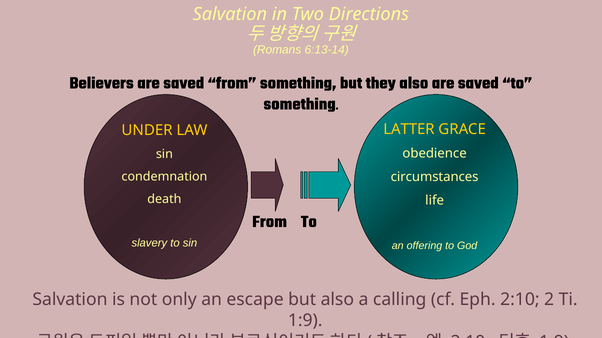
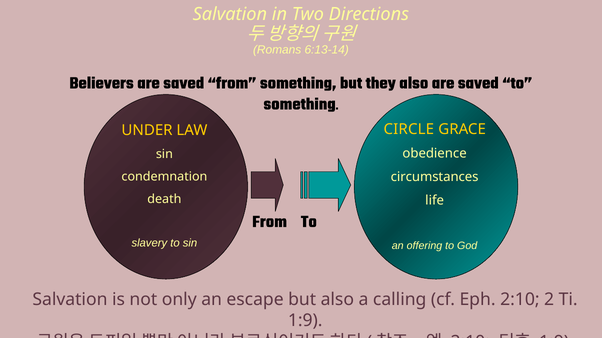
LATTER: LATTER -> CIRCLE
